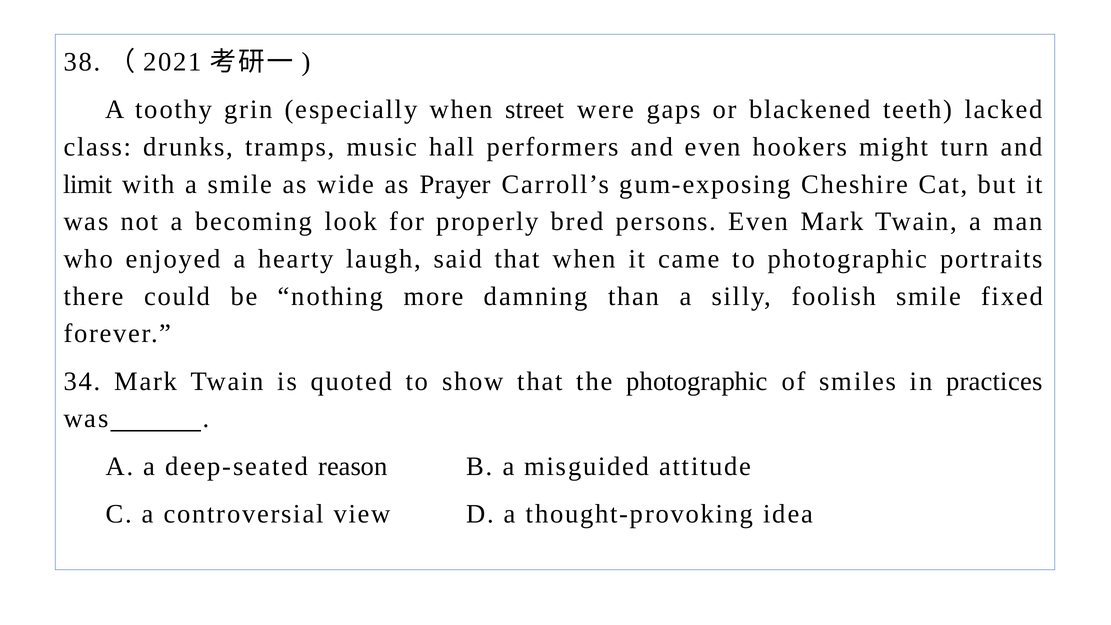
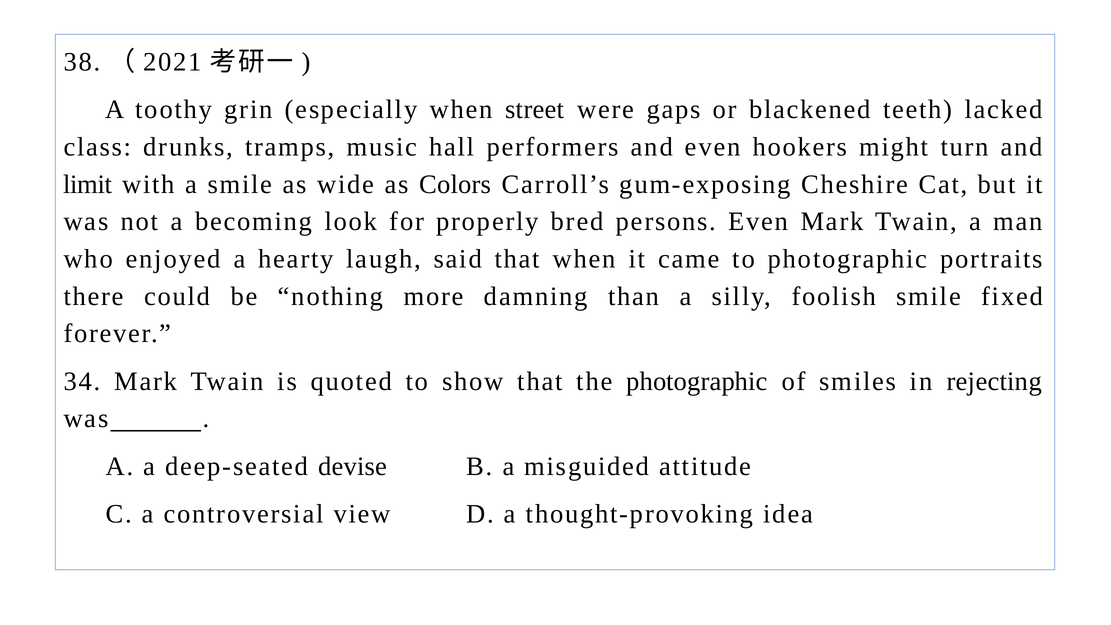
Prayer: Prayer -> Colors
practices: practices -> rejecting
reason: reason -> devise
